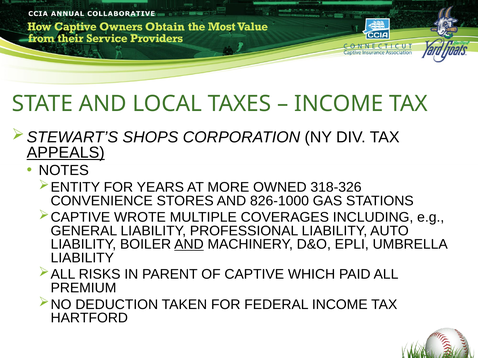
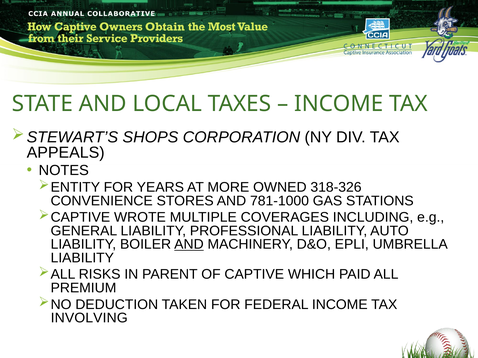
APPEALS underline: present -> none
826-1000: 826-1000 -> 781-1000
HARTFORD: HARTFORD -> INVOLVING
